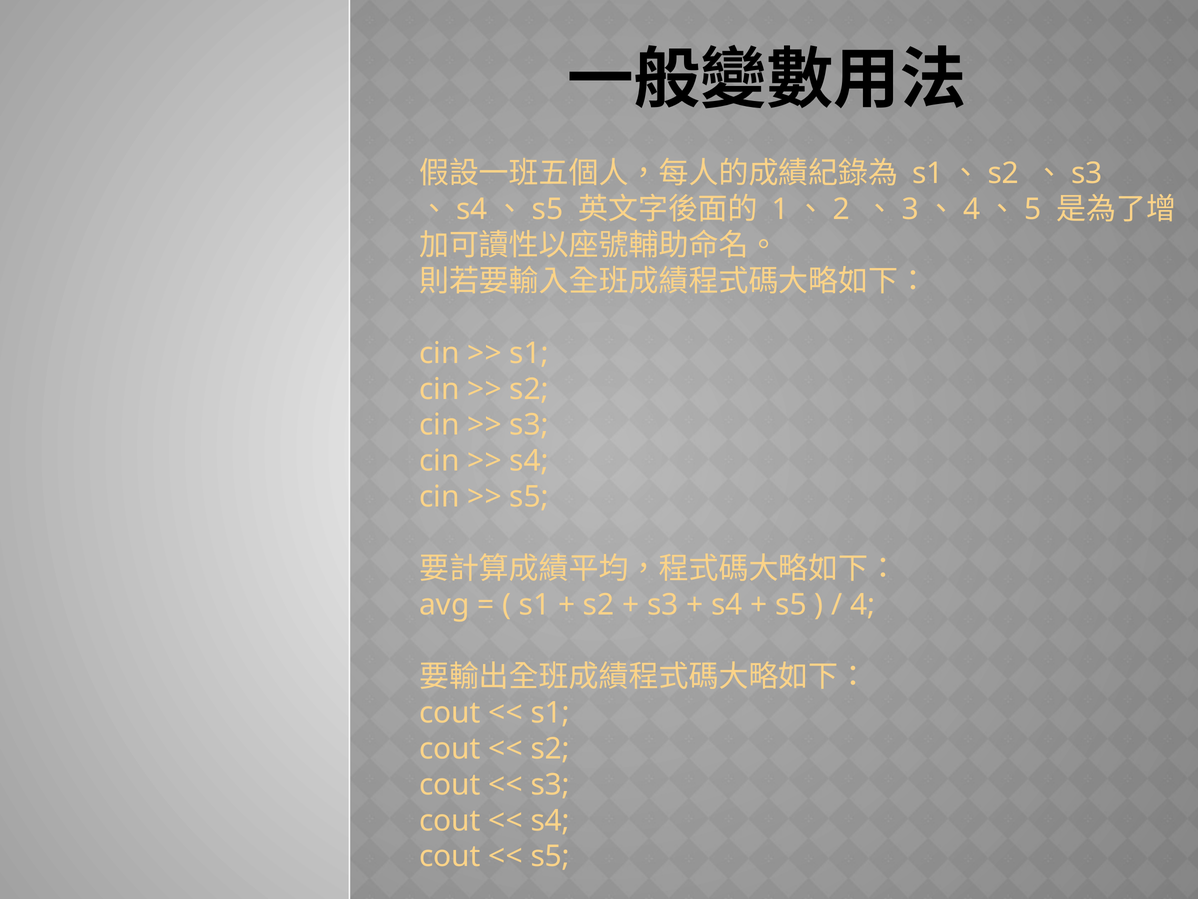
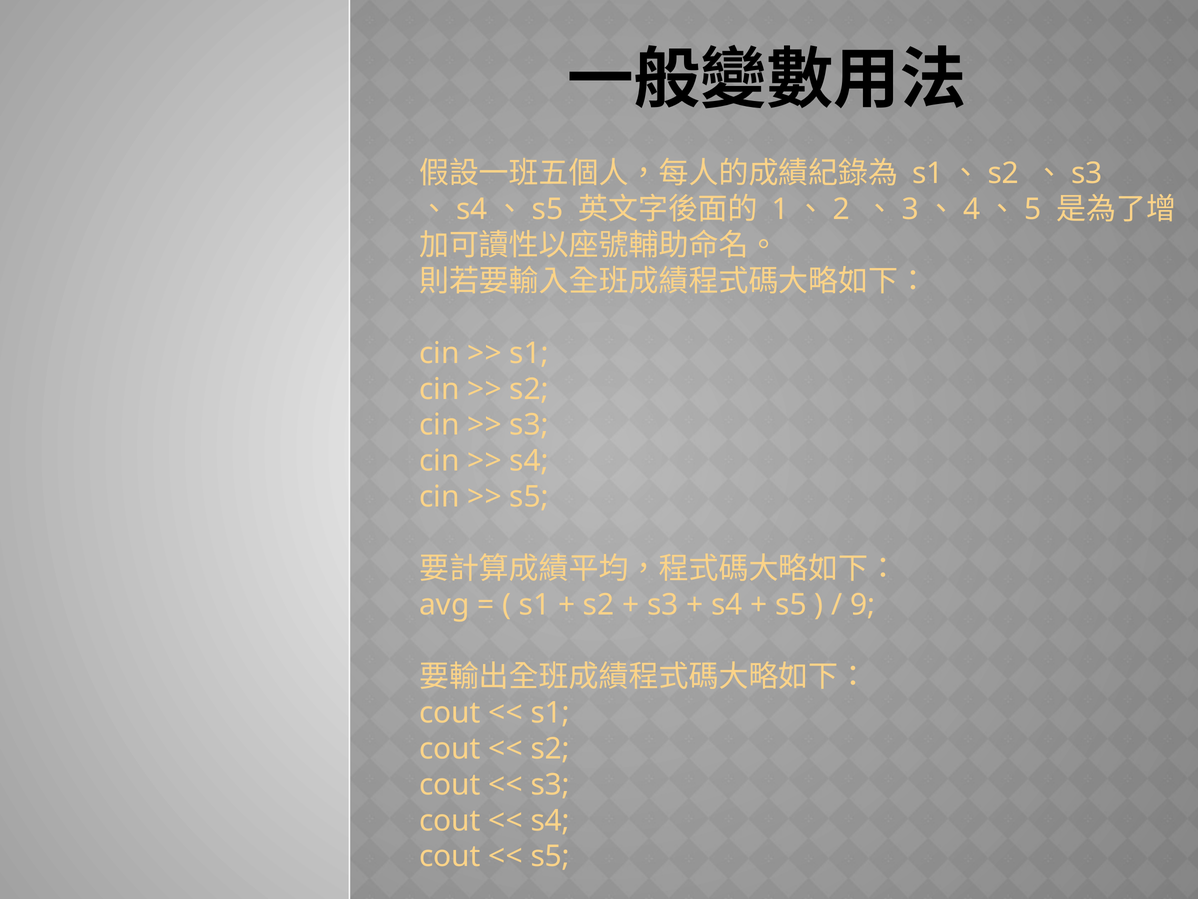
4: 4 -> 9
